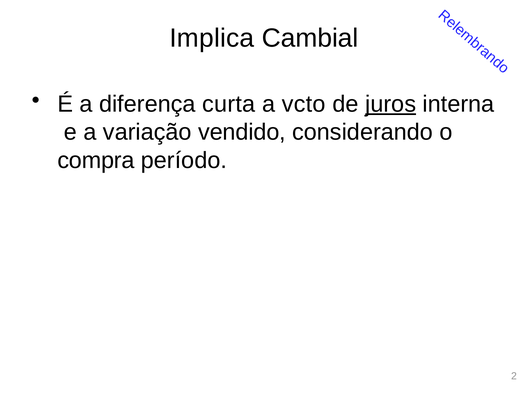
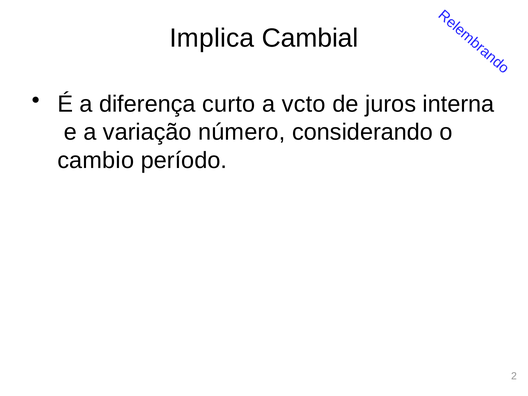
curta: curta -> curto
juros underline: present -> none
vendido: vendido -> número
compra: compra -> cambio
